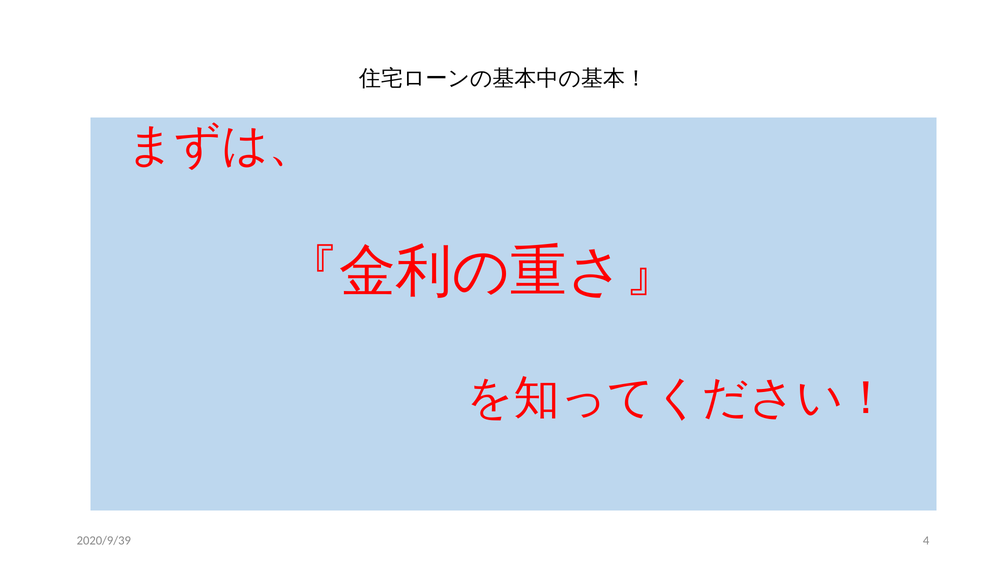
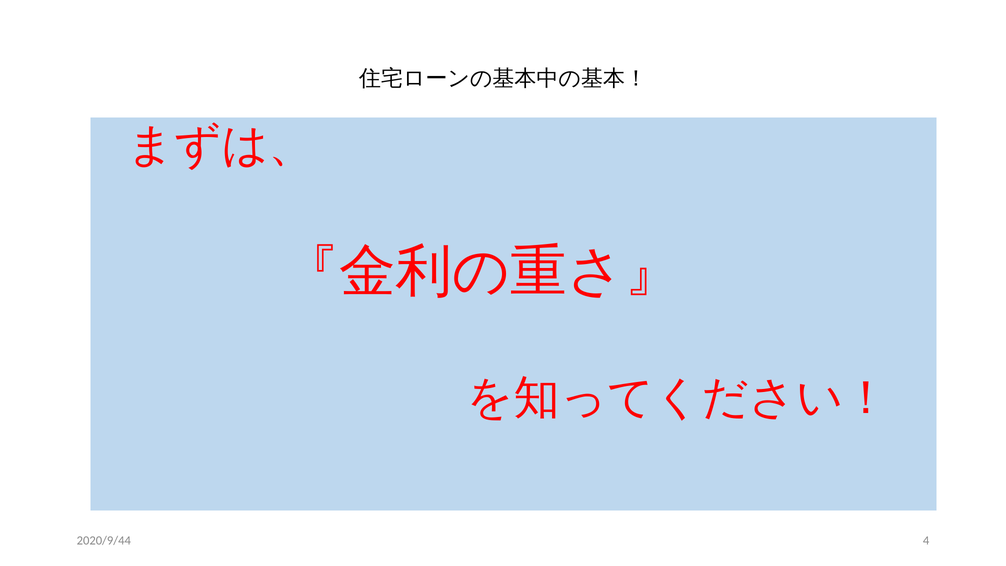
2020/9/39: 2020/9/39 -> 2020/9/44
